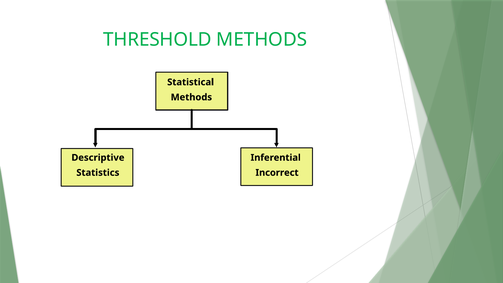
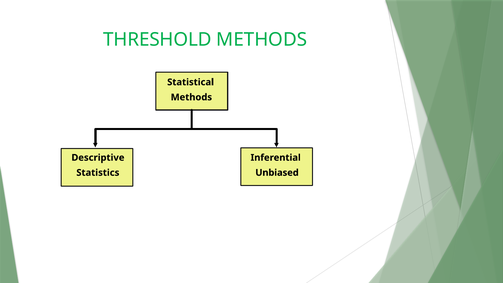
Incorrect: Incorrect -> Unbiased
